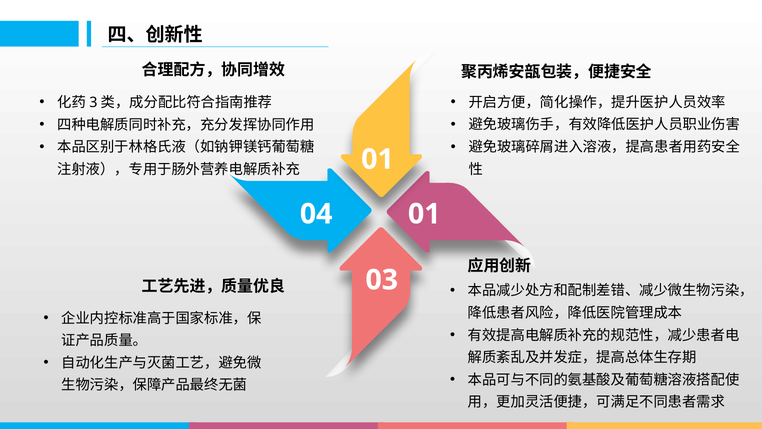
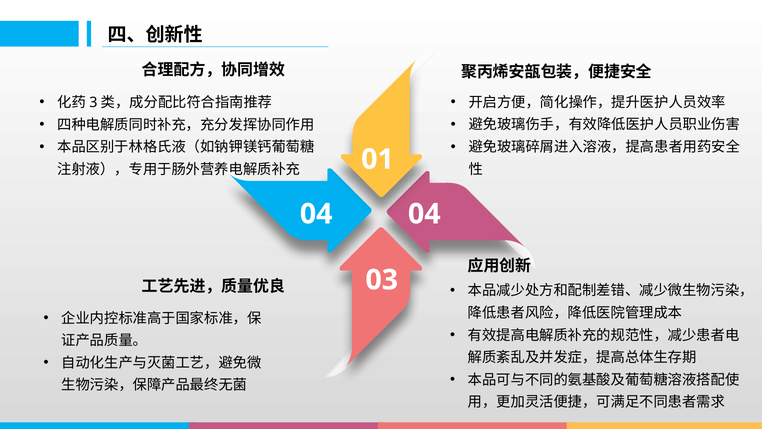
04 01: 01 -> 04
